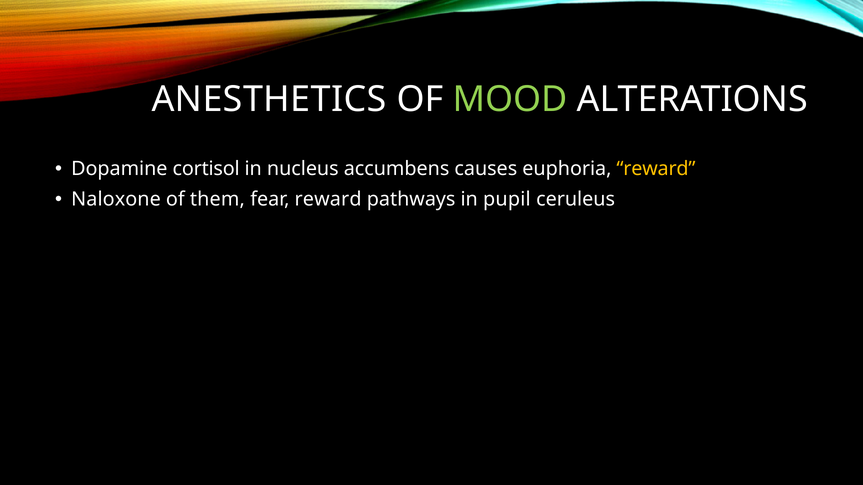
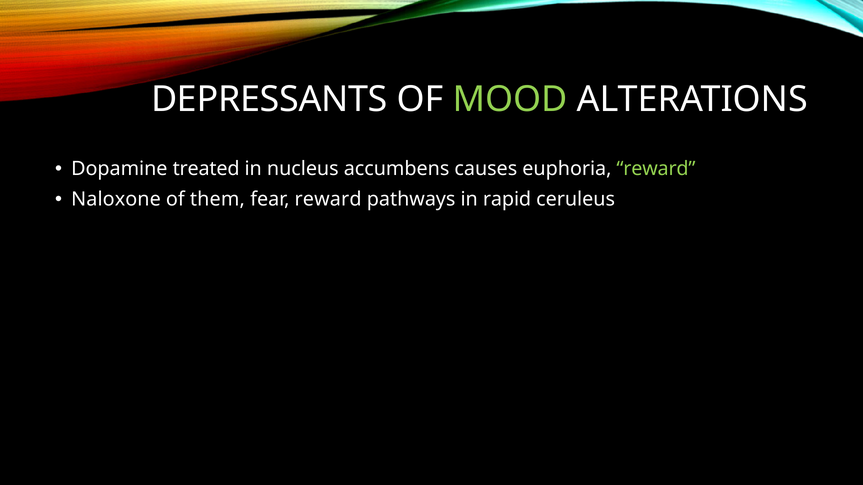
ANESTHETICS: ANESTHETICS -> DEPRESSANTS
cortisol: cortisol -> treated
reward at (656, 169) colour: yellow -> light green
pupil: pupil -> rapid
